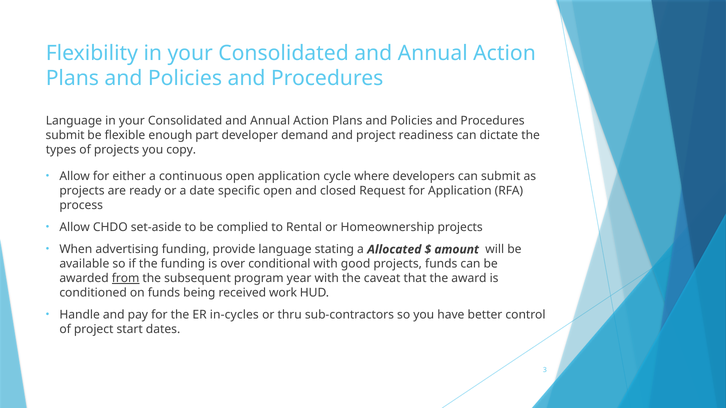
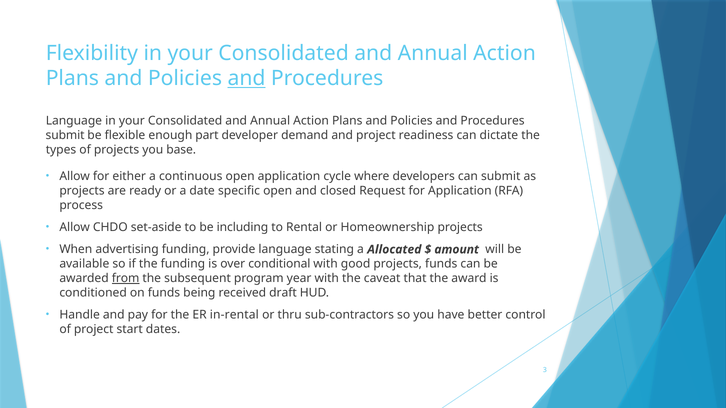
and at (246, 79) underline: none -> present
copy: copy -> base
complied: complied -> including
work: work -> draft
in-cycles: in-cycles -> in-rental
